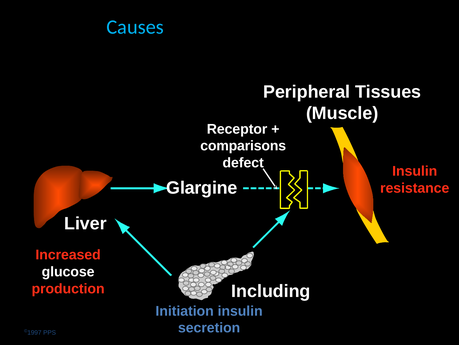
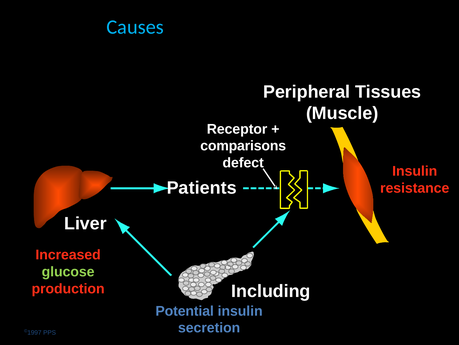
Glargine: Glargine -> Patients
glucose colour: white -> light green
Initiation: Initiation -> Potential
